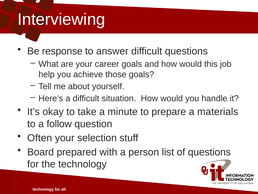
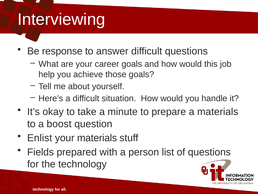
follow: follow -> boost
Often: Often -> Enlist
your selection: selection -> materials
Board: Board -> Fields
